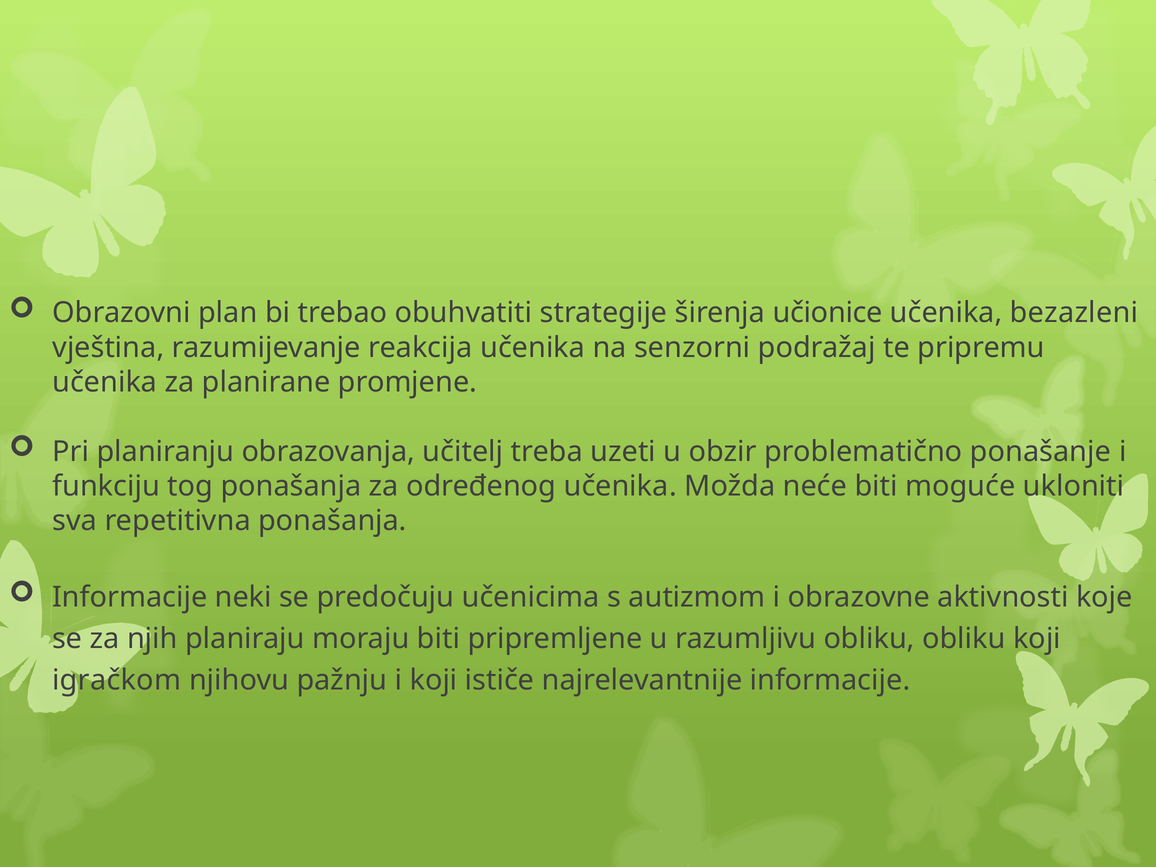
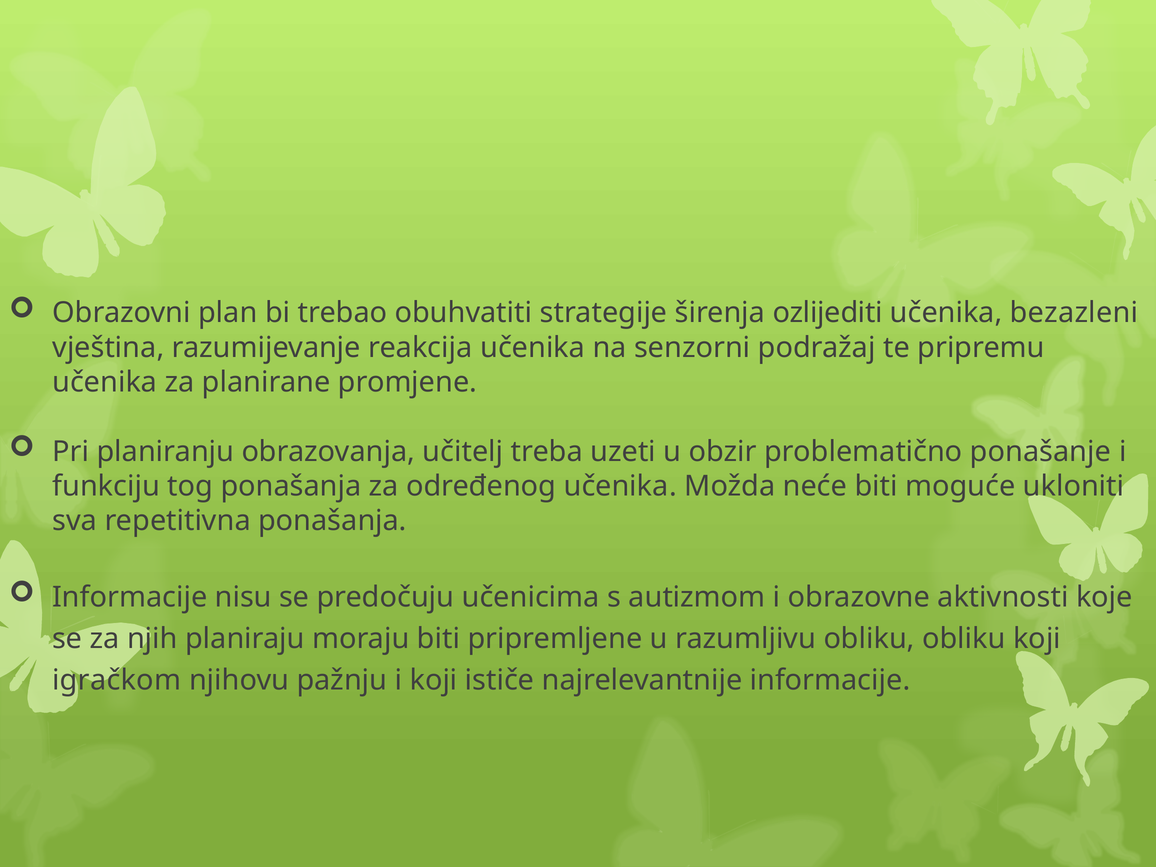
učionice: učionice -> ozlijediti
neki: neki -> nisu
